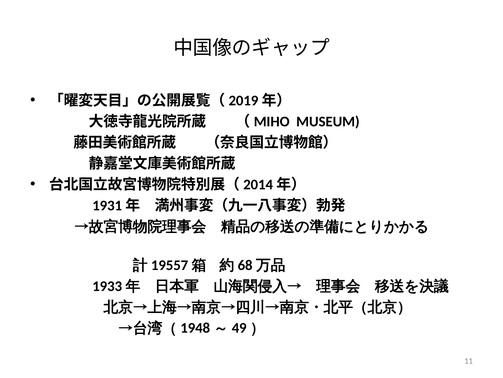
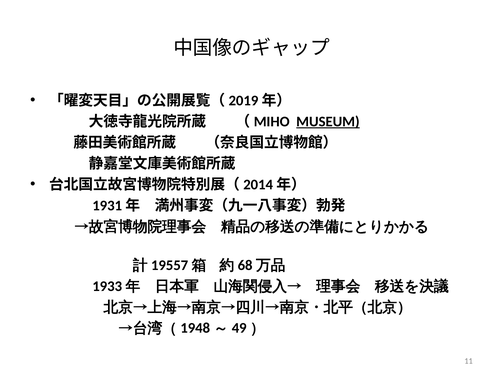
MUSEUM underline: none -> present
